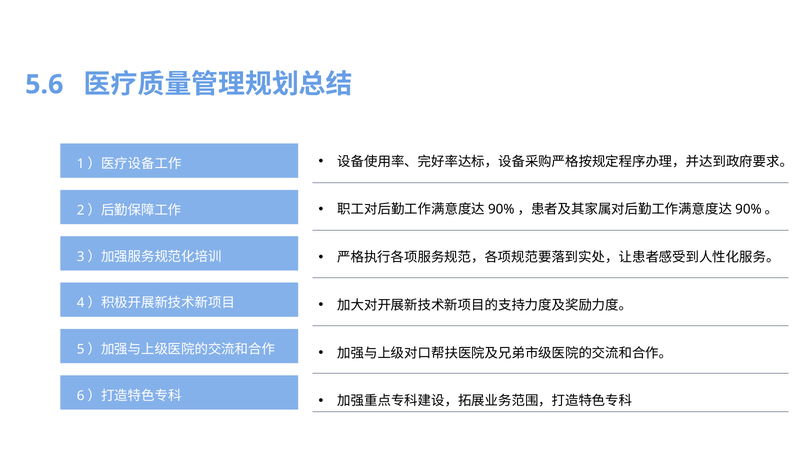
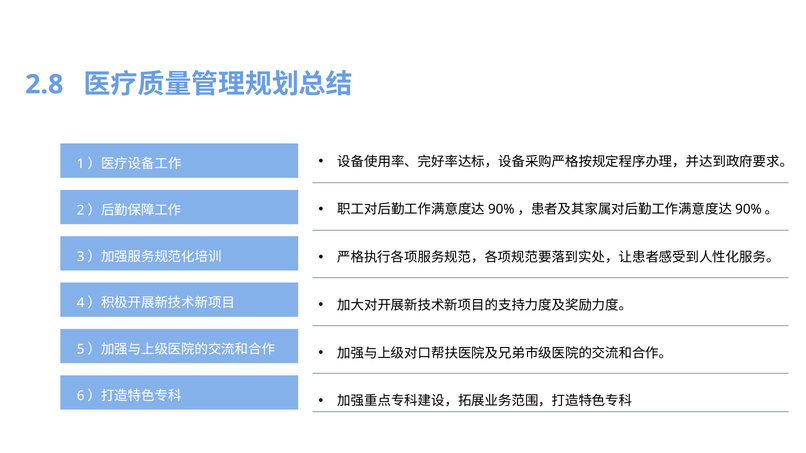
5.6: 5.6 -> 2.8
